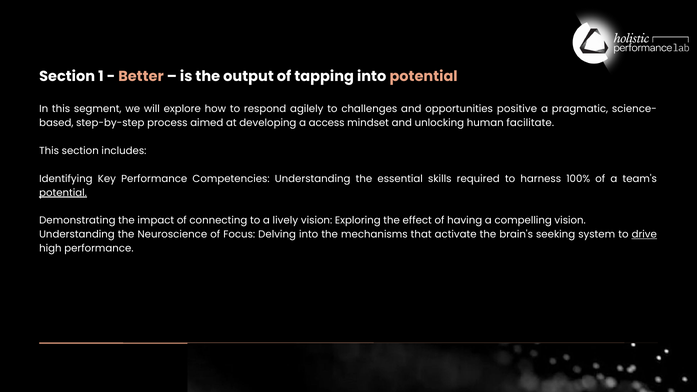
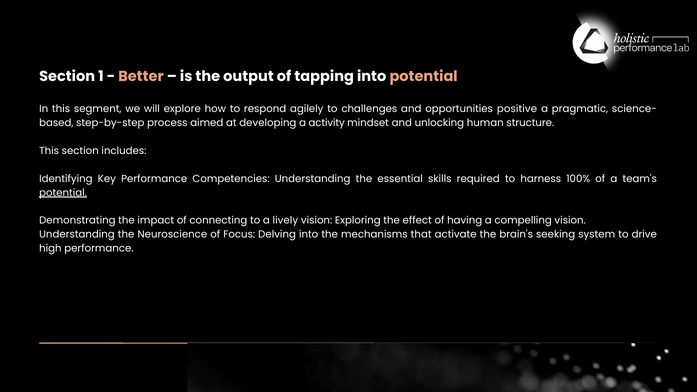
access: access -> activity
facilitate: facilitate -> structure
drive underline: present -> none
